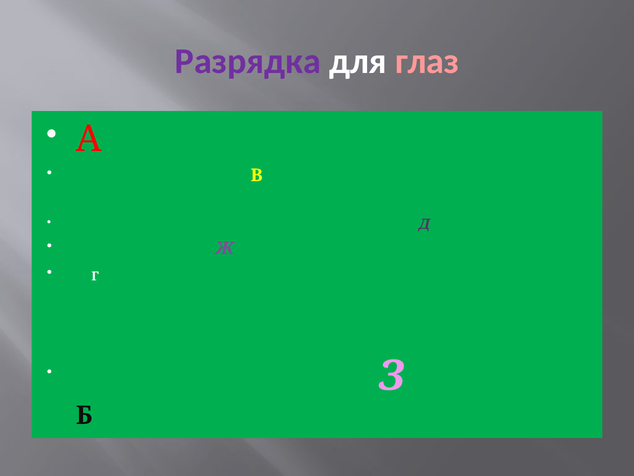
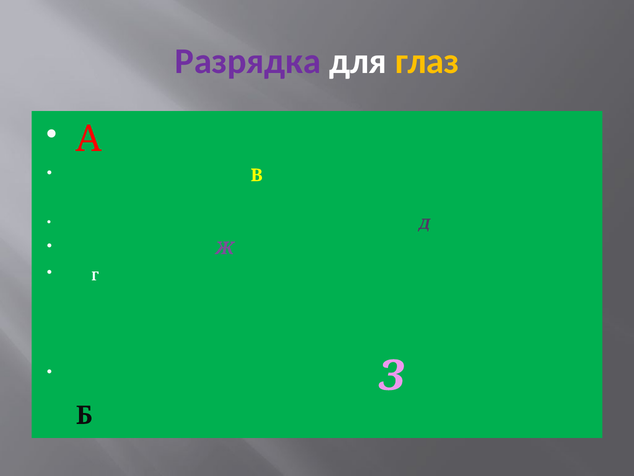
глаз colour: pink -> yellow
